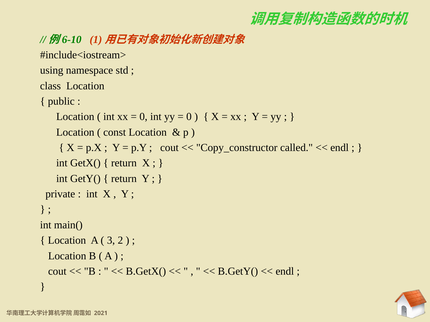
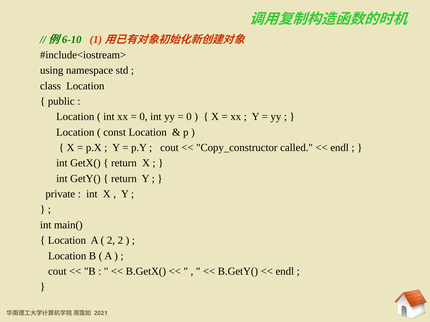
3 at (111, 241): 3 -> 2
